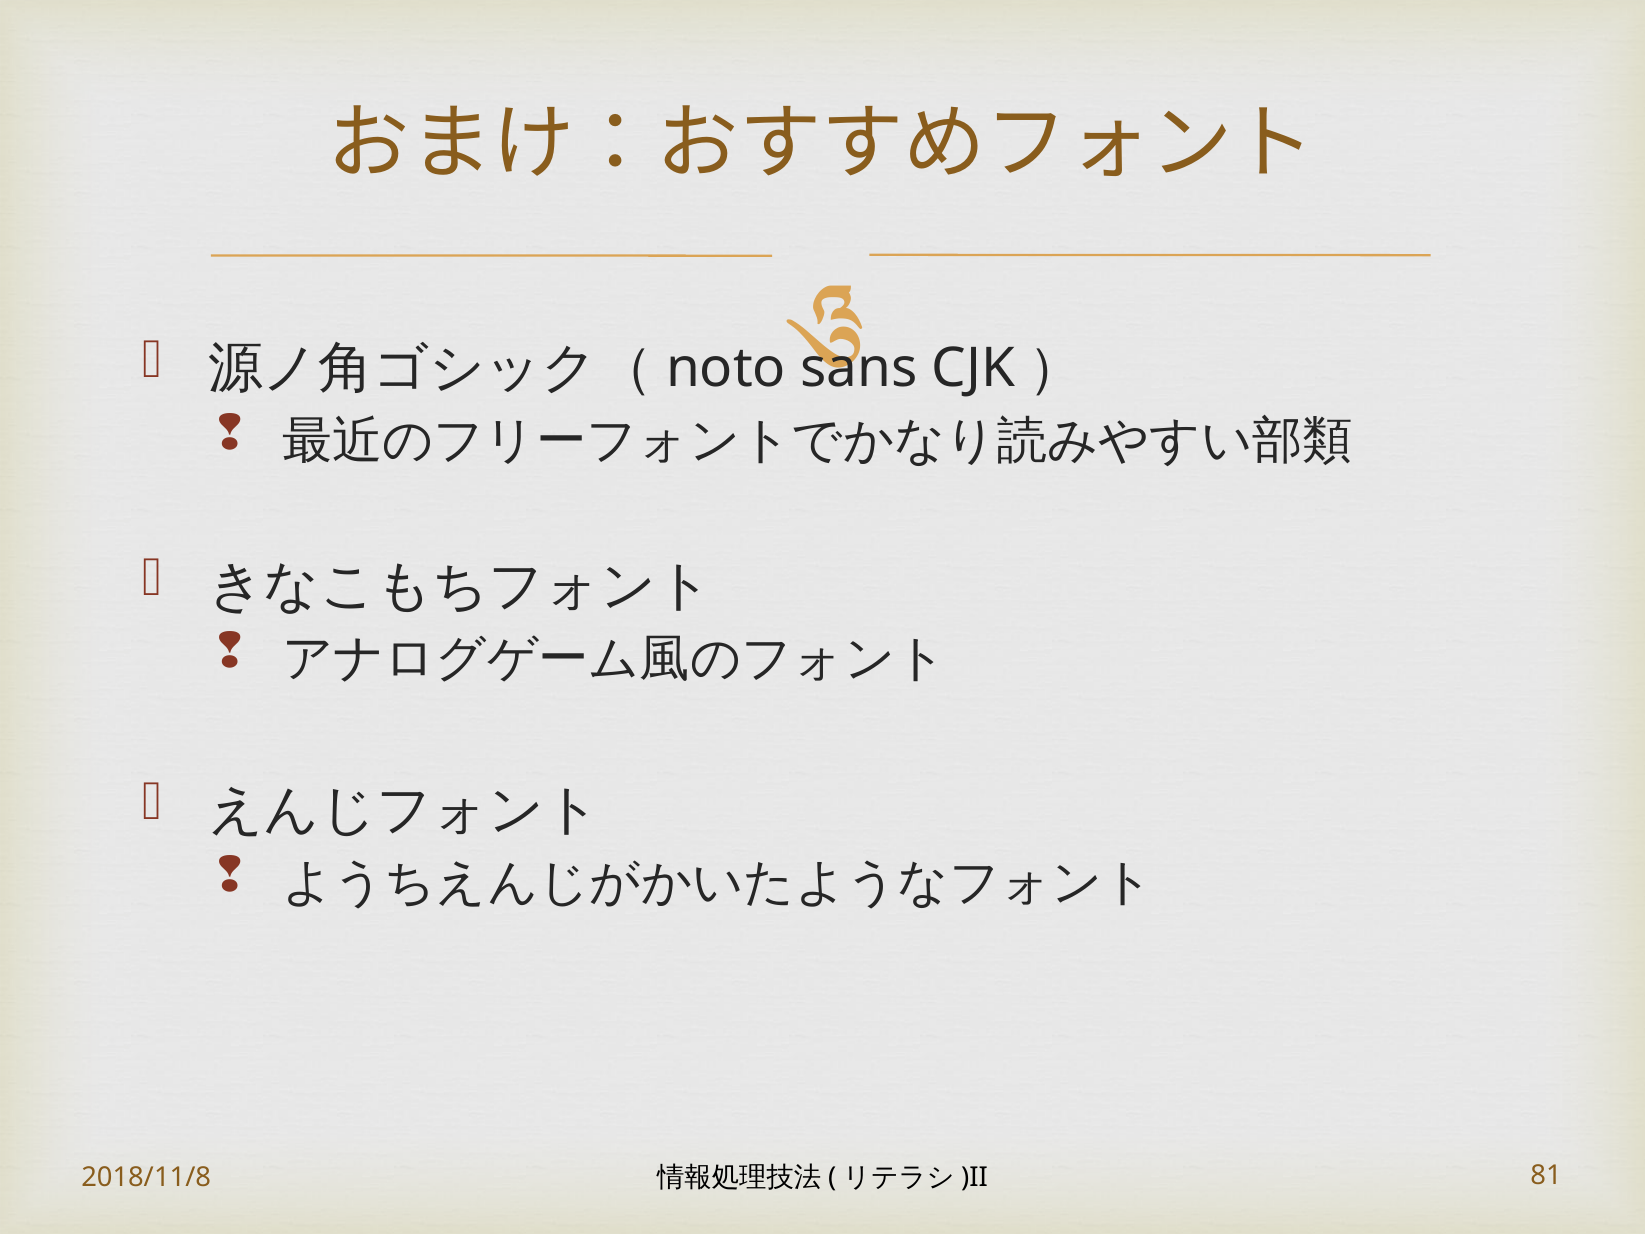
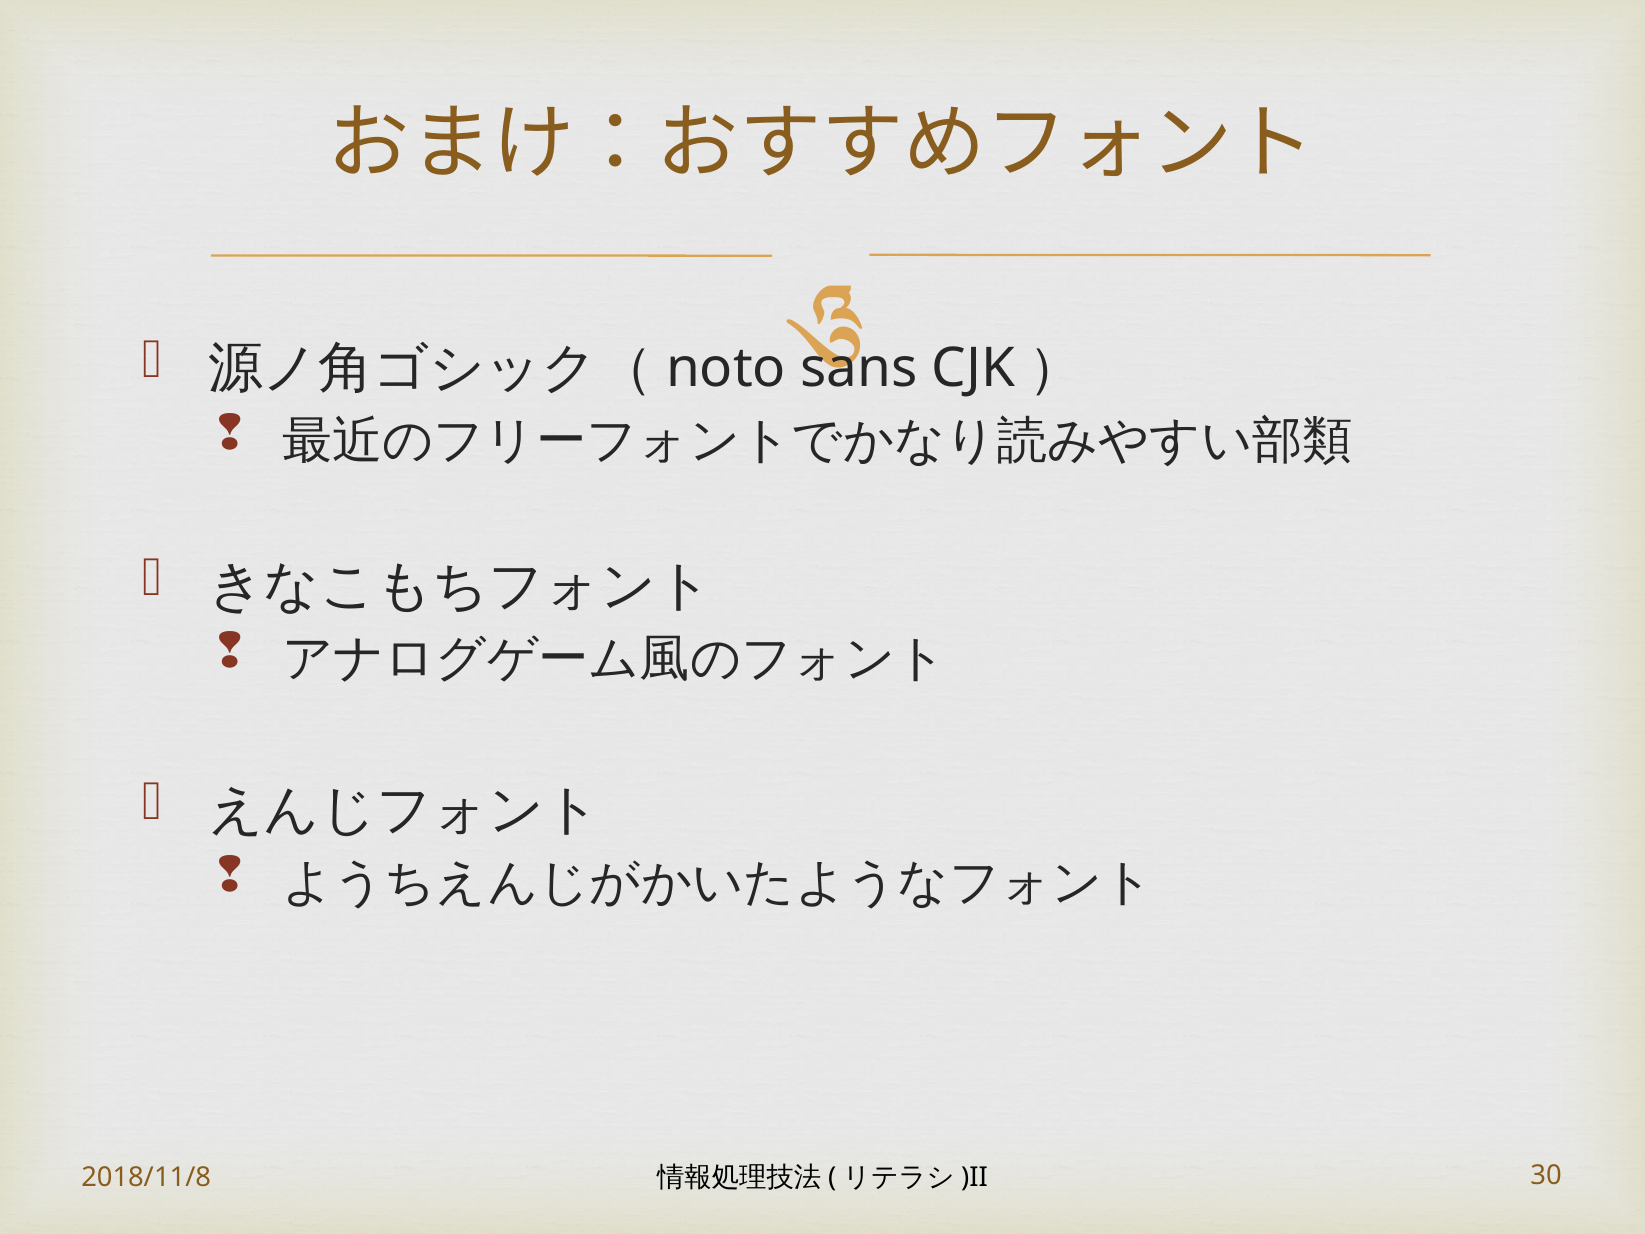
81: 81 -> 30
